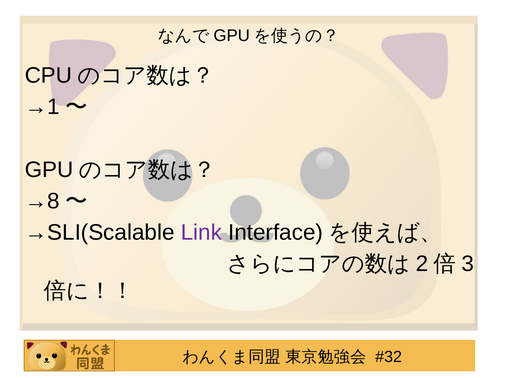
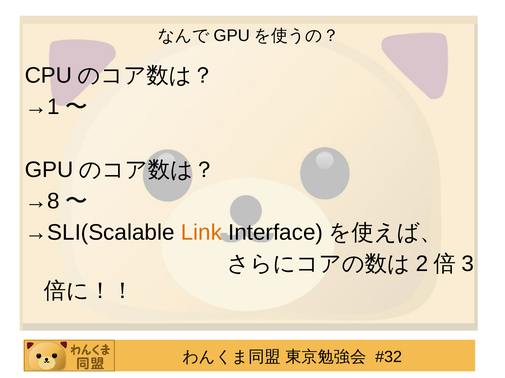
Link colour: purple -> orange
